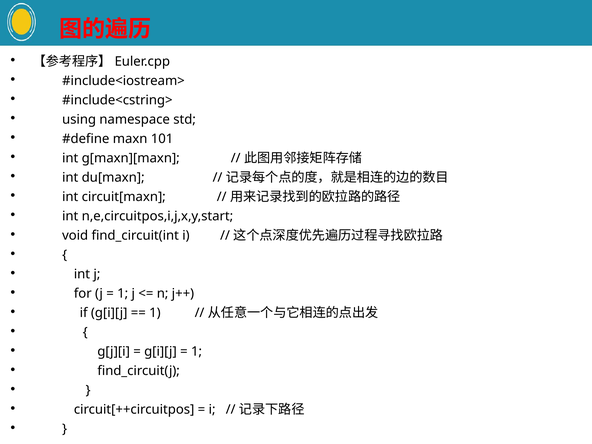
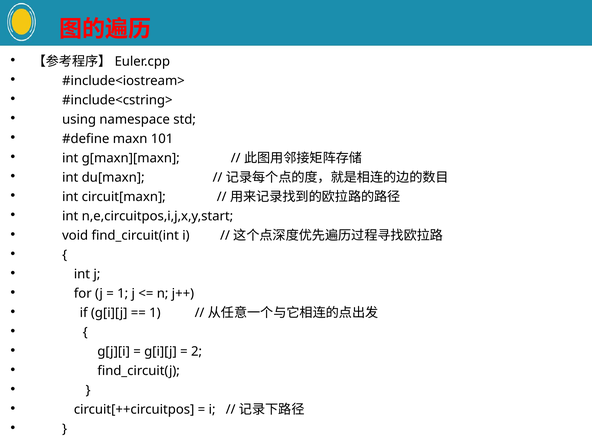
1 at (197, 352): 1 -> 2
